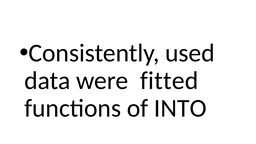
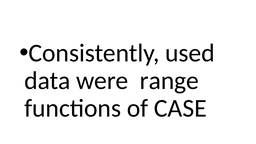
fitted: fitted -> range
INTO: INTO -> CASE
